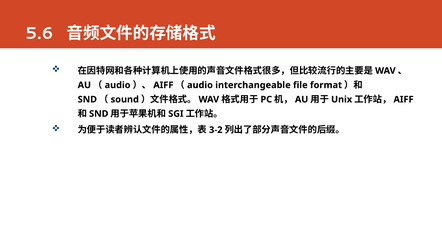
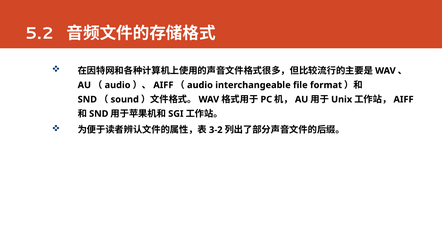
5.6: 5.6 -> 5.2
